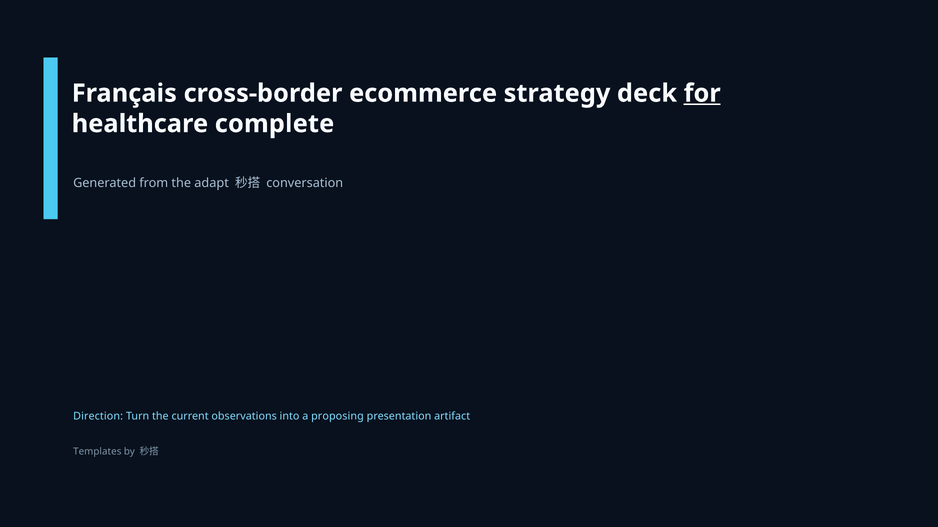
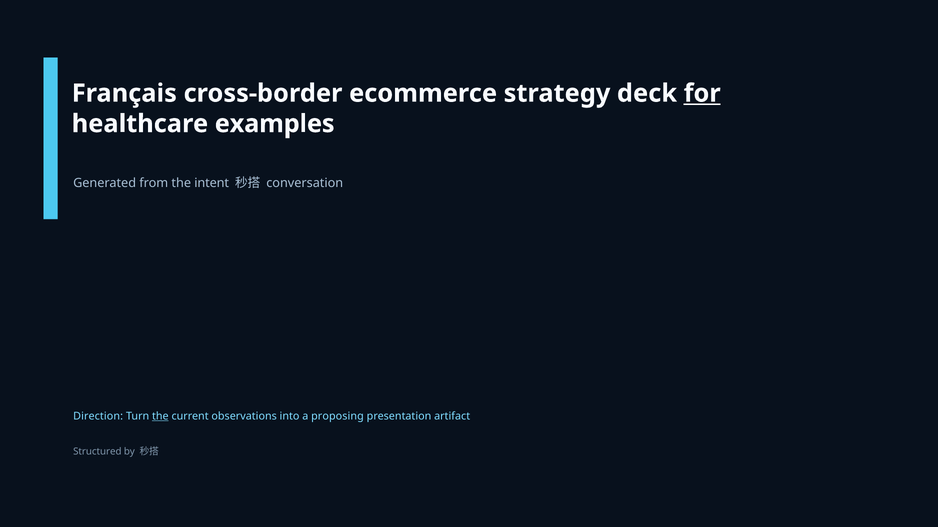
complete: complete -> examples
adapt: adapt -> intent
the at (160, 416) underline: none -> present
Templates: Templates -> Structured
